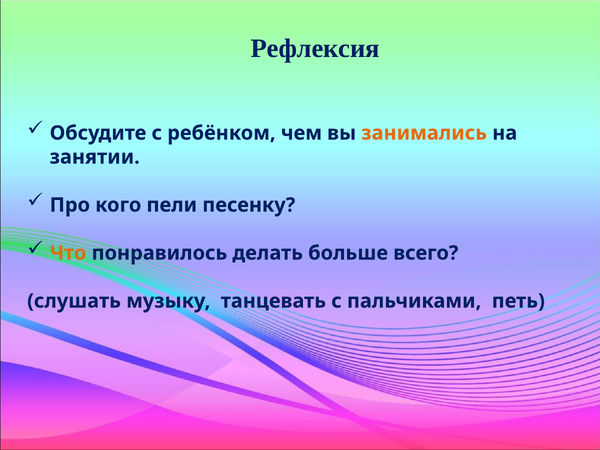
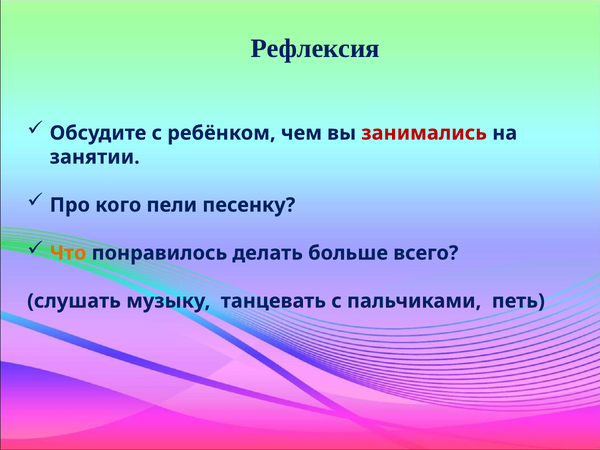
занимались colour: orange -> red
